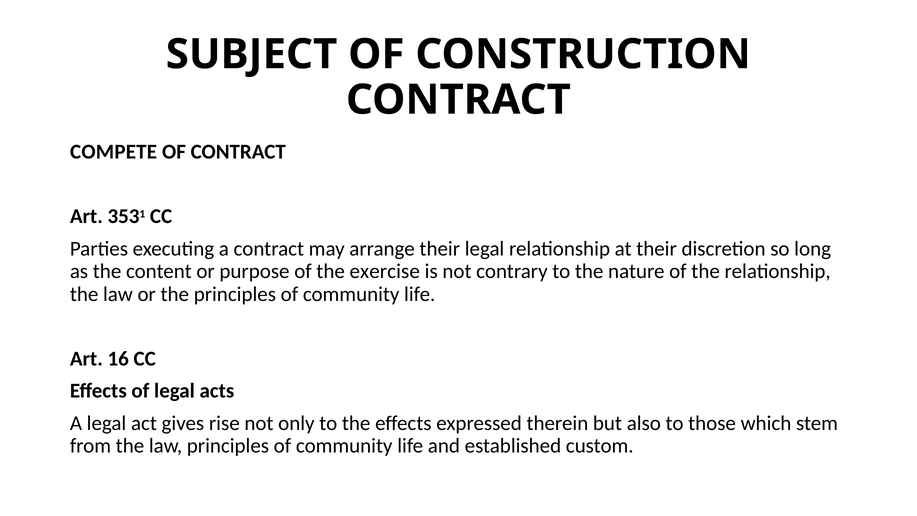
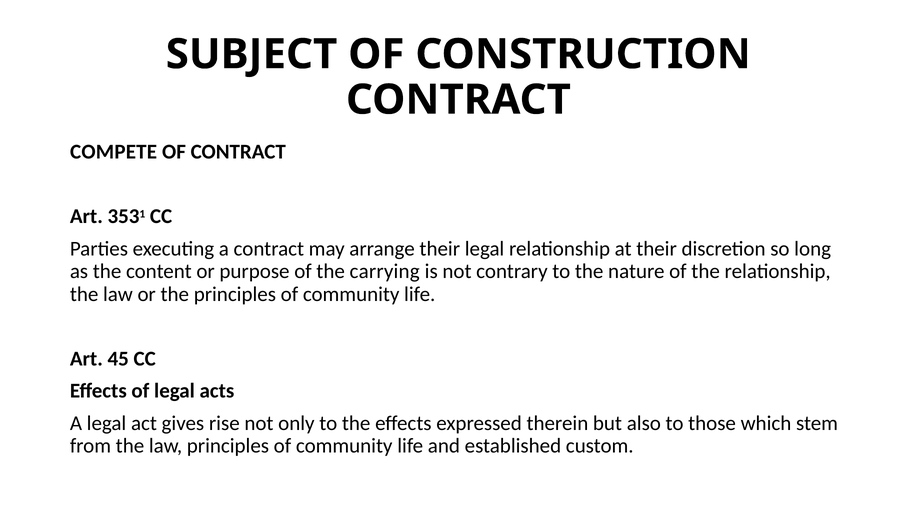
exercise: exercise -> carrying
16: 16 -> 45
